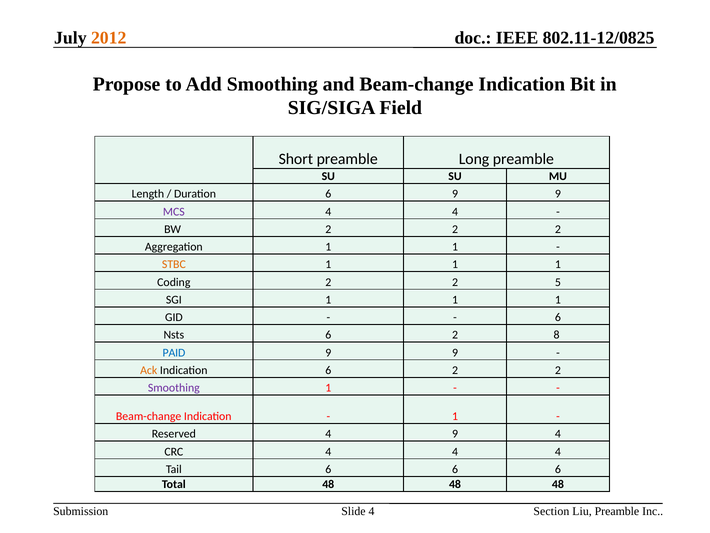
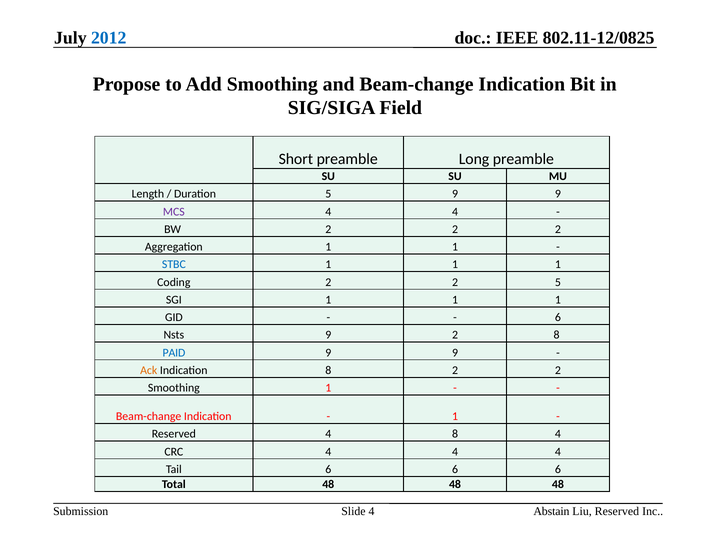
2012 colour: orange -> blue
Duration 6: 6 -> 5
STBC colour: orange -> blue
Nsts 6: 6 -> 9
Indication 6: 6 -> 8
Smoothing at (174, 388) colour: purple -> black
4 9: 9 -> 8
Section: Section -> Abstain
Liu Preamble: Preamble -> Reserved
